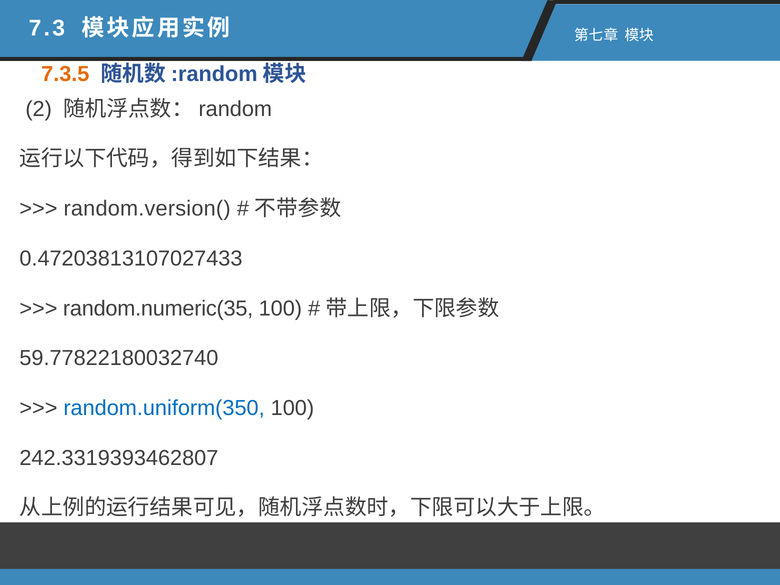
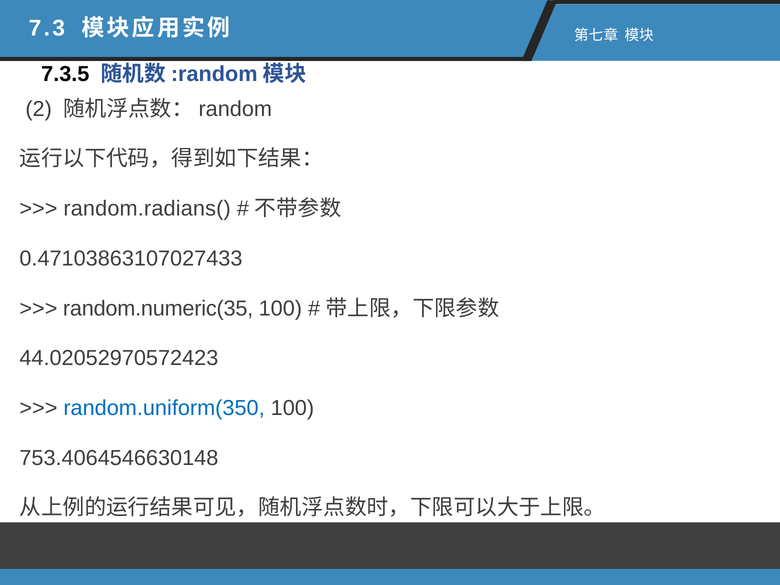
7.3.5 colour: orange -> black
random.version(: random.version( -> random.radians(
0.47203813107027433: 0.47203813107027433 -> 0.47103863107027433
59.77822180032740: 59.77822180032740 -> 44.02052970572423
242.3319393462807: 242.3319393462807 -> 753.4064546630148
